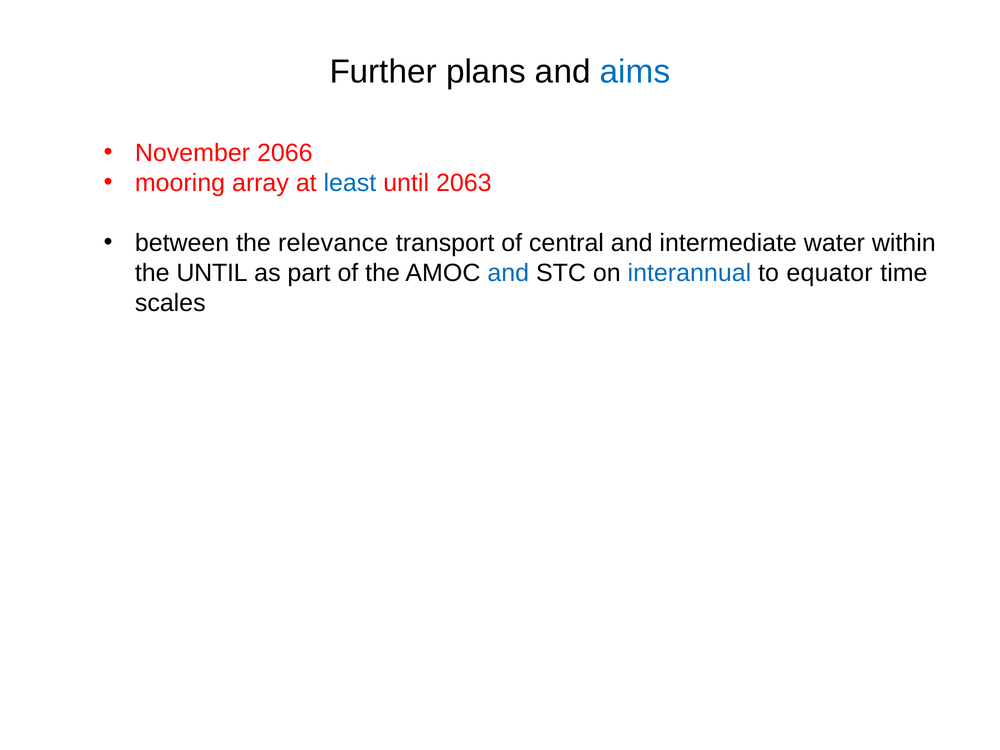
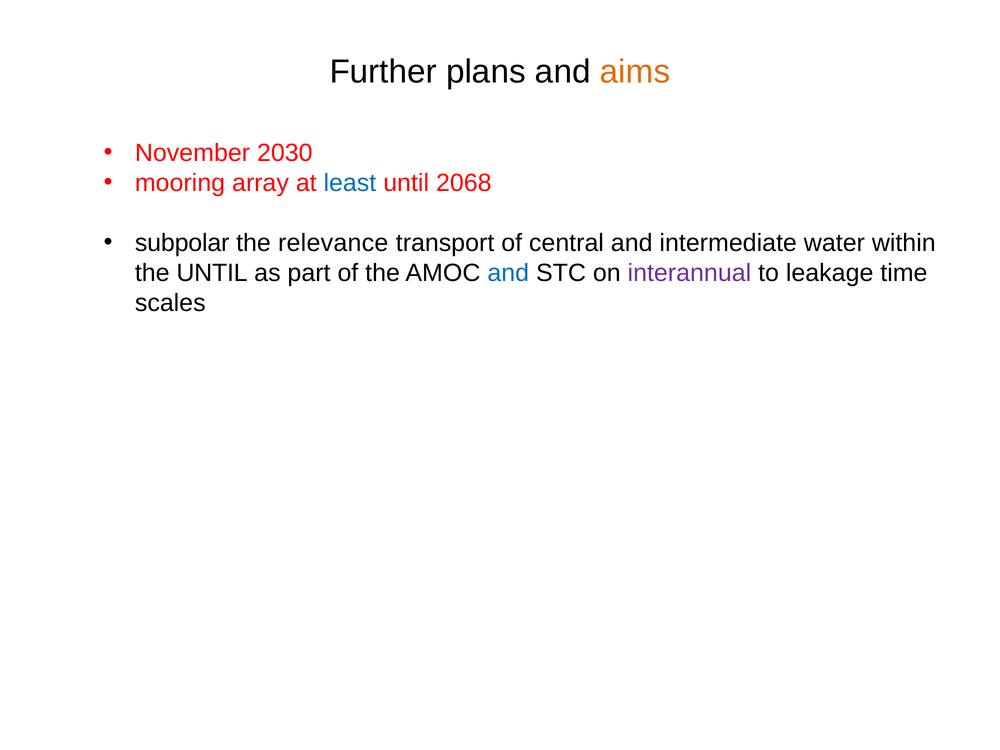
aims colour: blue -> orange
2066: 2066 -> 2030
2063: 2063 -> 2068
between: between -> subpolar
interannual colour: blue -> purple
equator: equator -> leakage
